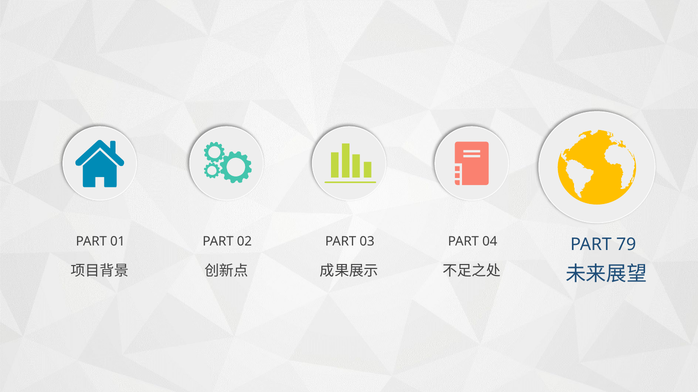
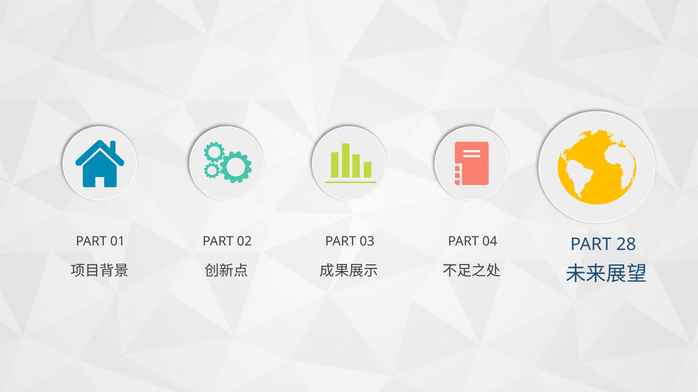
79: 79 -> 28
